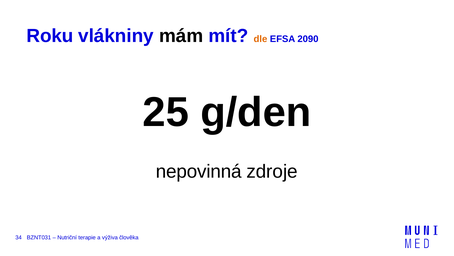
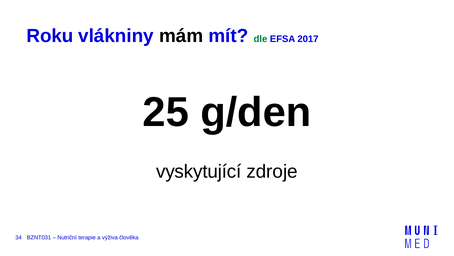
dle colour: orange -> green
2090: 2090 -> 2017
nepovinná: nepovinná -> vyskytující
